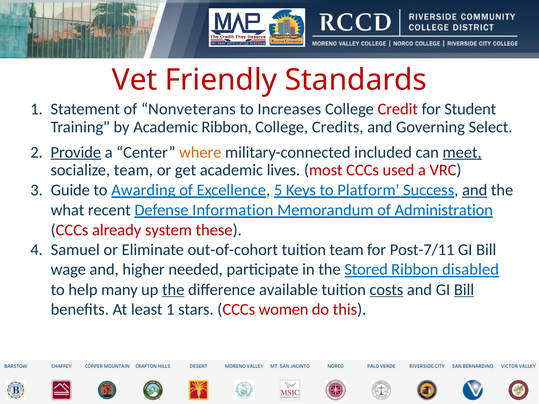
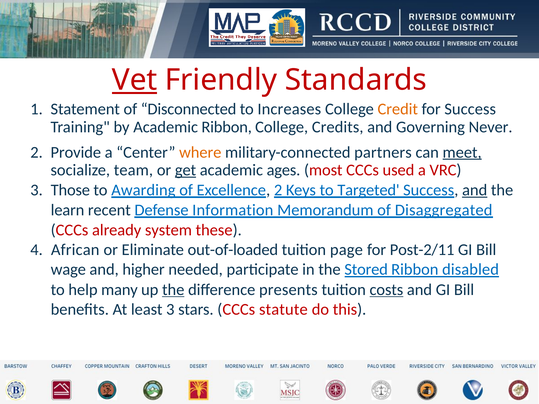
Vet underline: none -> present
Nonveterans: Nonveterans -> Disconnected
Credit colour: red -> orange
for Student: Student -> Success
Select: Select -> Never
Provide underline: present -> none
included: included -> partners
get underline: none -> present
lives: lives -> ages
Guide: Guide -> Those
Excellence 5: 5 -> 2
Platform: Platform -> Targeted
what: what -> learn
Administration: Administration -> Disaggregated
Samuel: Samuel -> African
out-of-cohort: out-of-cohort -> out-of-loaded
tuition team: team -> page
Post-7/11: Post-7/11 -> Post-2/11
available: available -> presents
Bill at (464, 290) underline: present -> none
least 1: 1 -> 3
women: women -> statute
